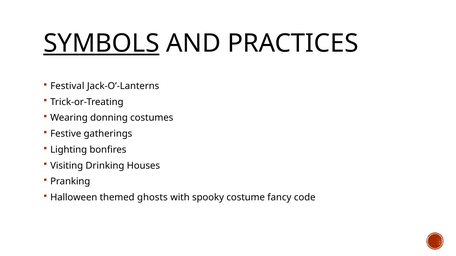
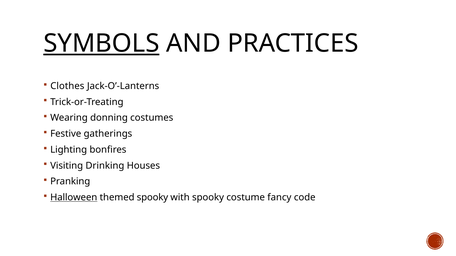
Festival: Festival -> Clothes
Halloween underline: none -> present
themed ghosts: ghosts -> spooky
